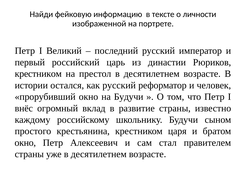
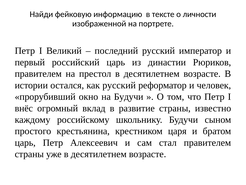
крестником at (38, 74): крестником -> правителем
окно at (25, 142): окно -> царь
